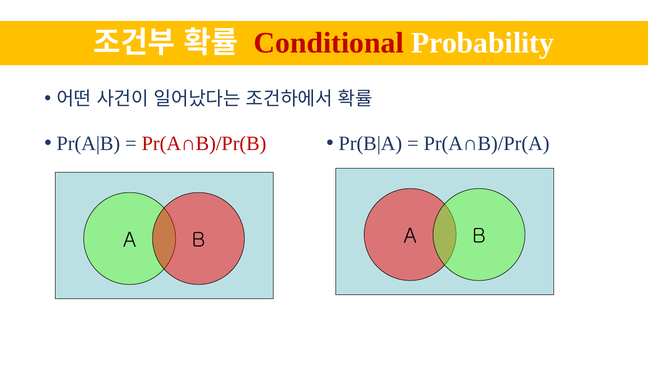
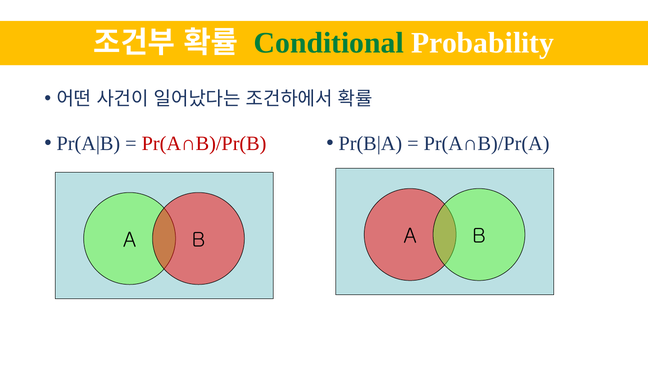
Conditional colour: red -> green
